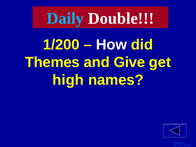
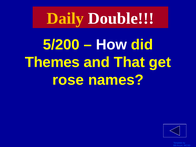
Daily colour: light blue -> yellow
1/200: 1/200 -> 5/200
Give: Give -> That
high: high -> rose
